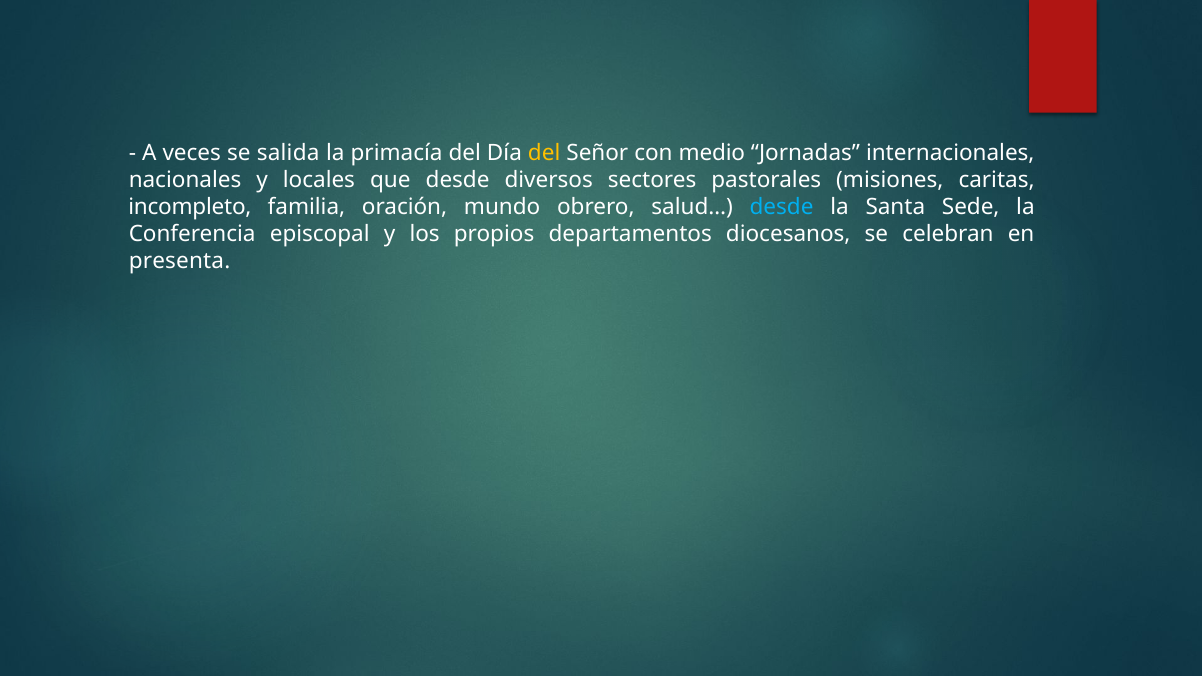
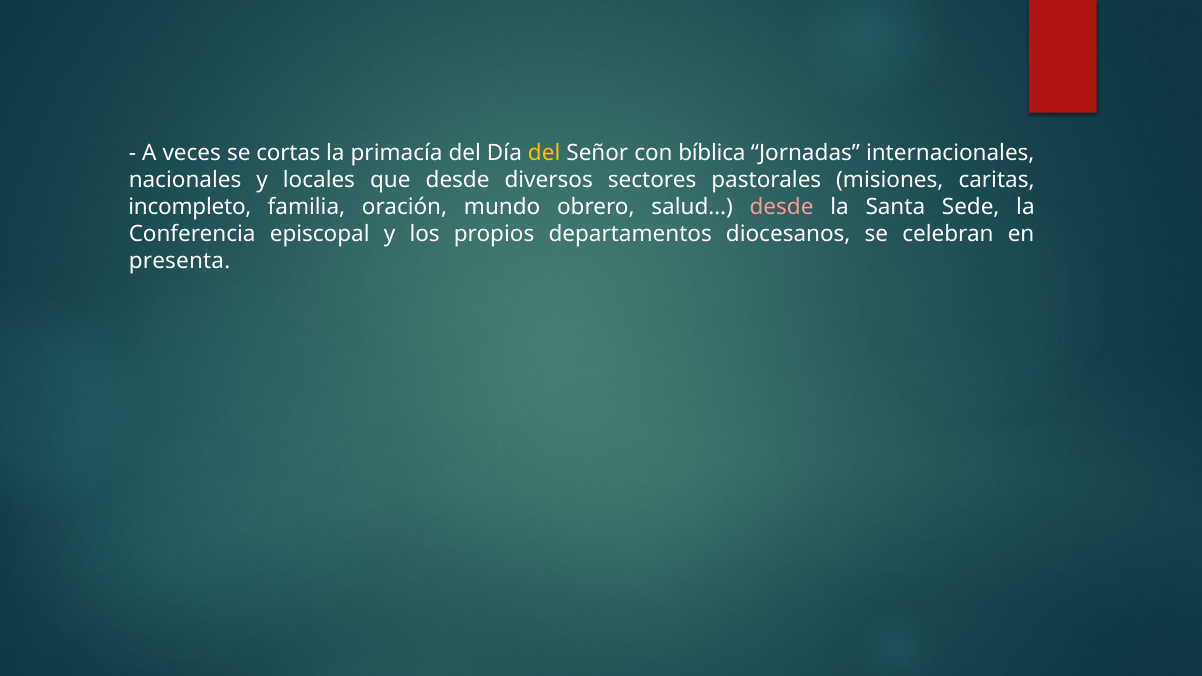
salida: salida -> cortas
medio: medio -> bíblica
desde at (782, 207) colour: light blue -> pink
